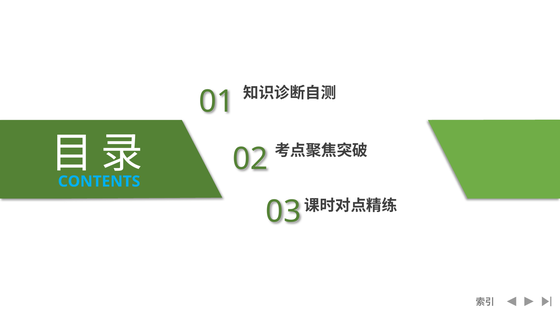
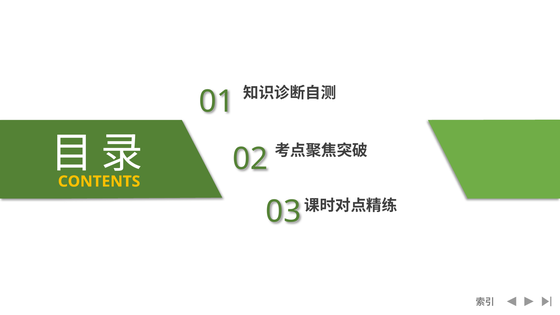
CONTENTS colour: light blue -> yellow
